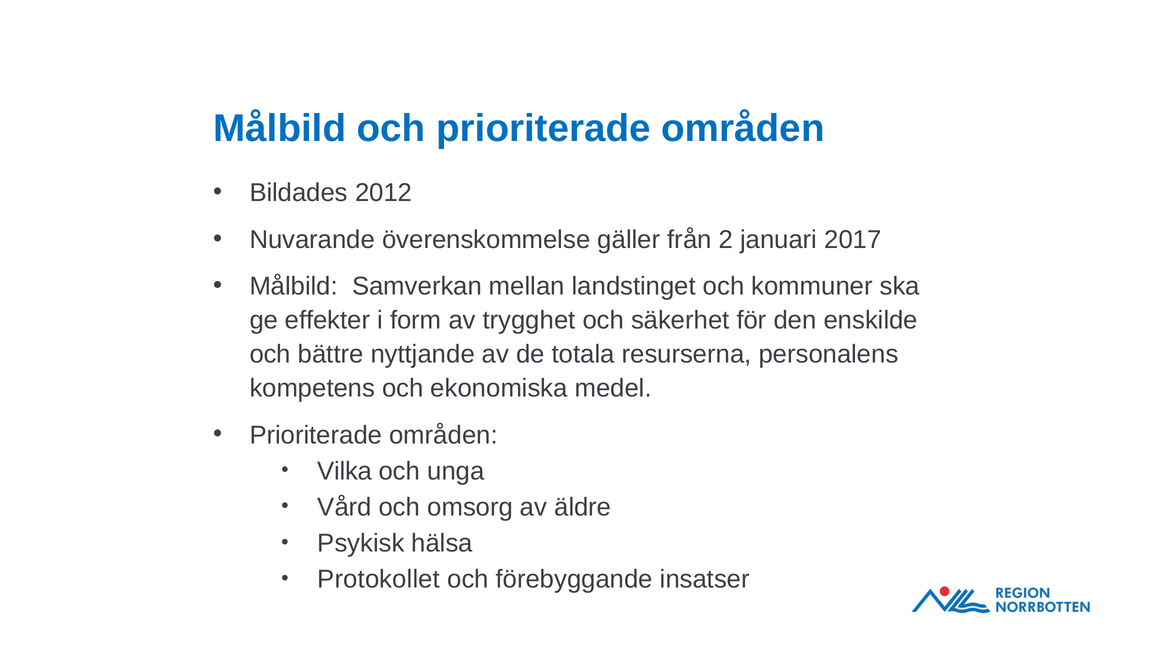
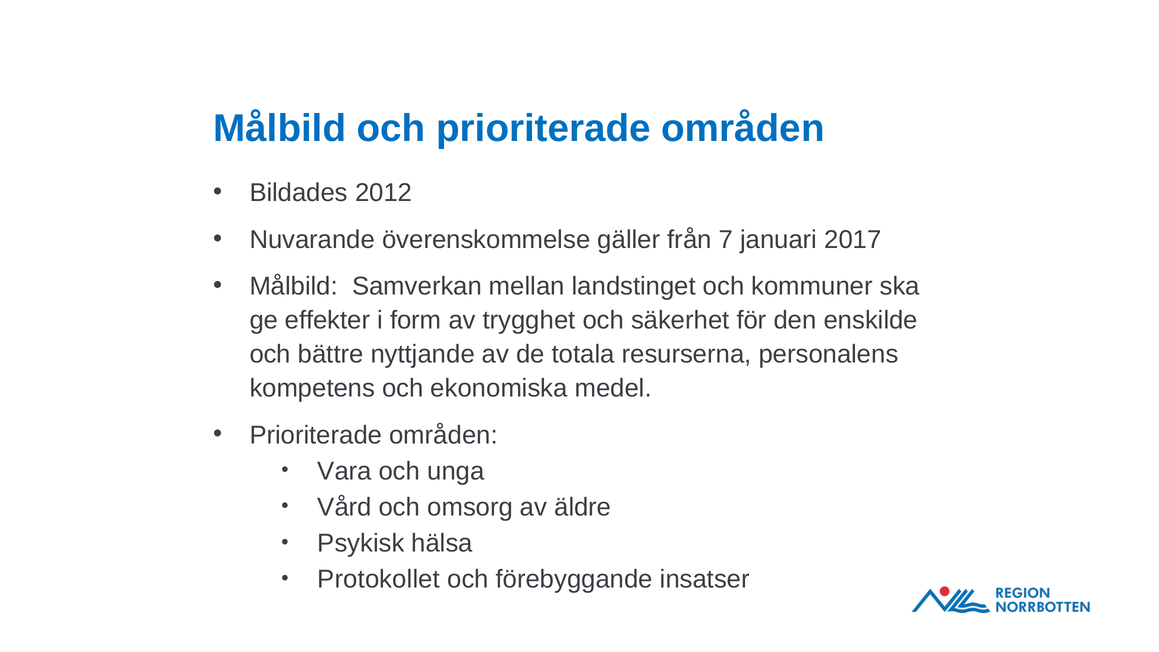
2: 2 -> 7
Vilka: Vilka -> Vara
